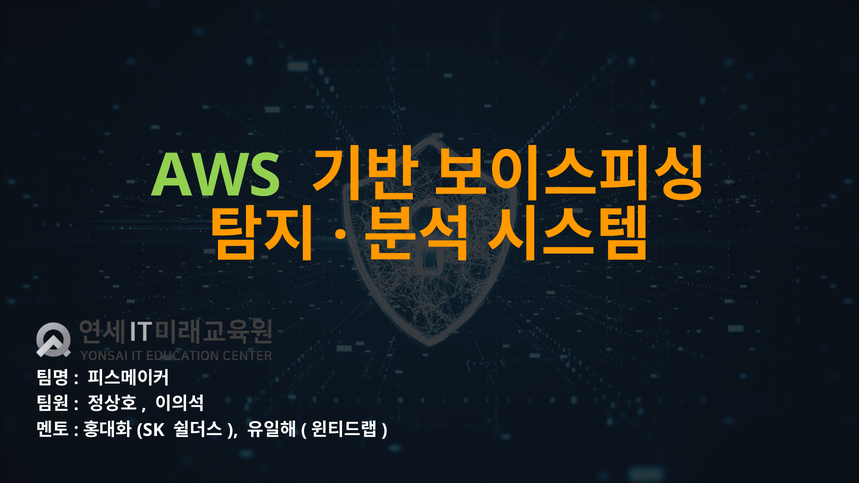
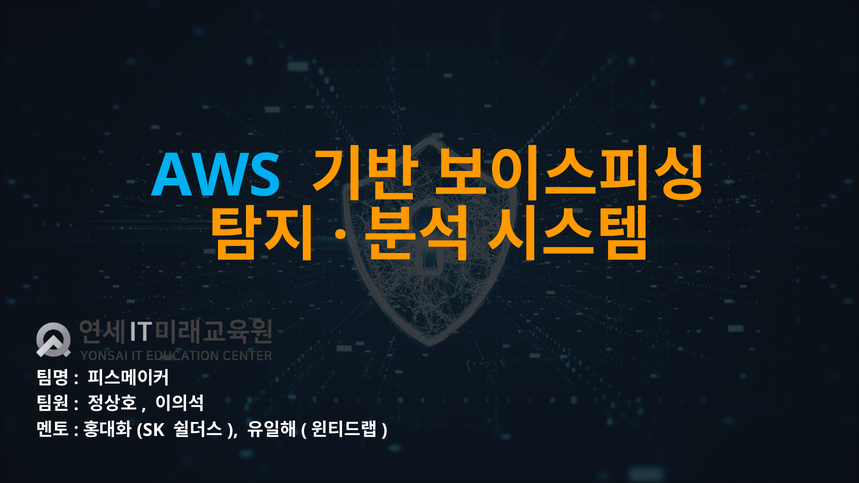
AWS colour: light green -> light blue
